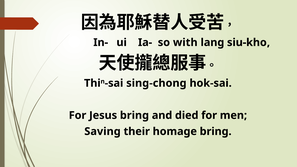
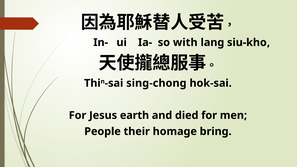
Jesus bring: bring -> earth
Saving: Saving -> People
